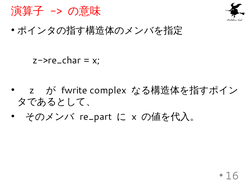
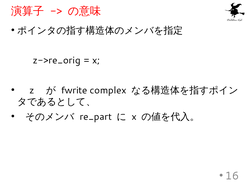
z->re_char: z->re_char -> z->re_orig
